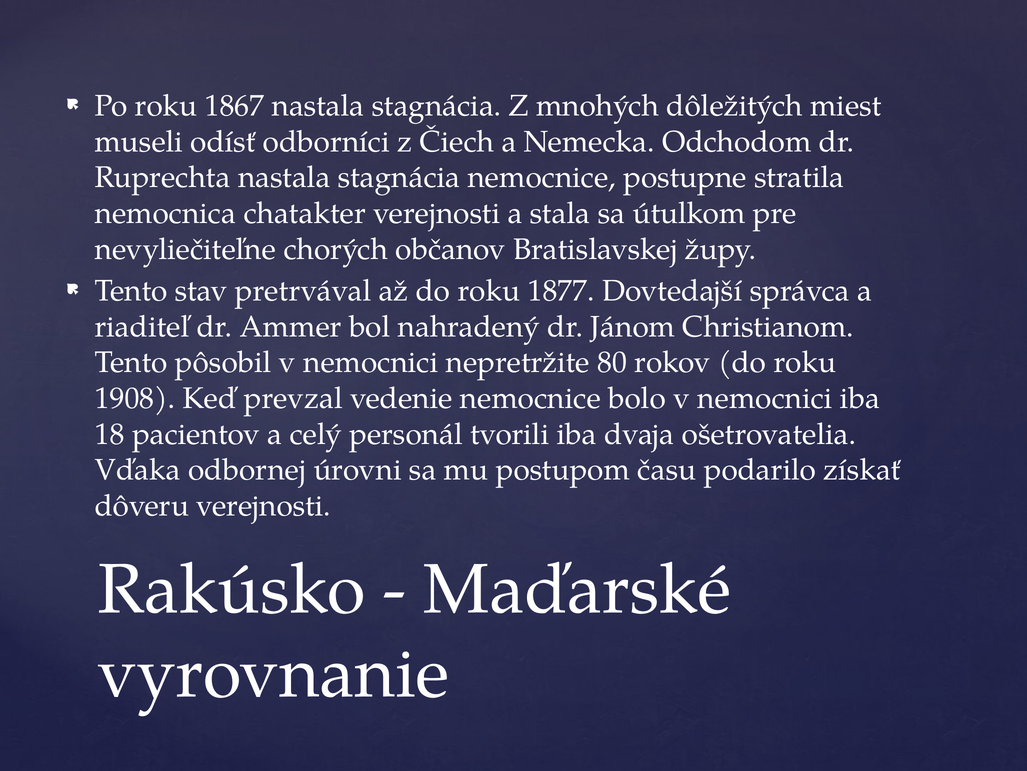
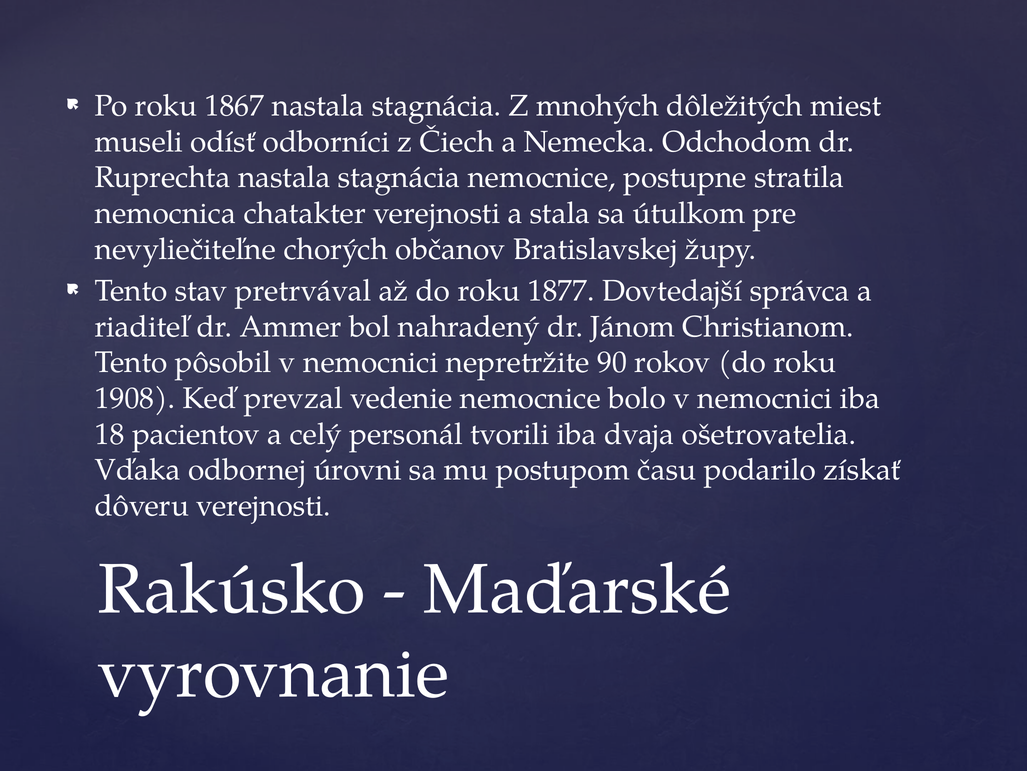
80: 80 -> 90
